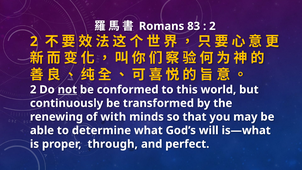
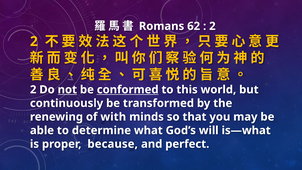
83: 83 -> 62
conformed underline: none -> present
through: through -> because
